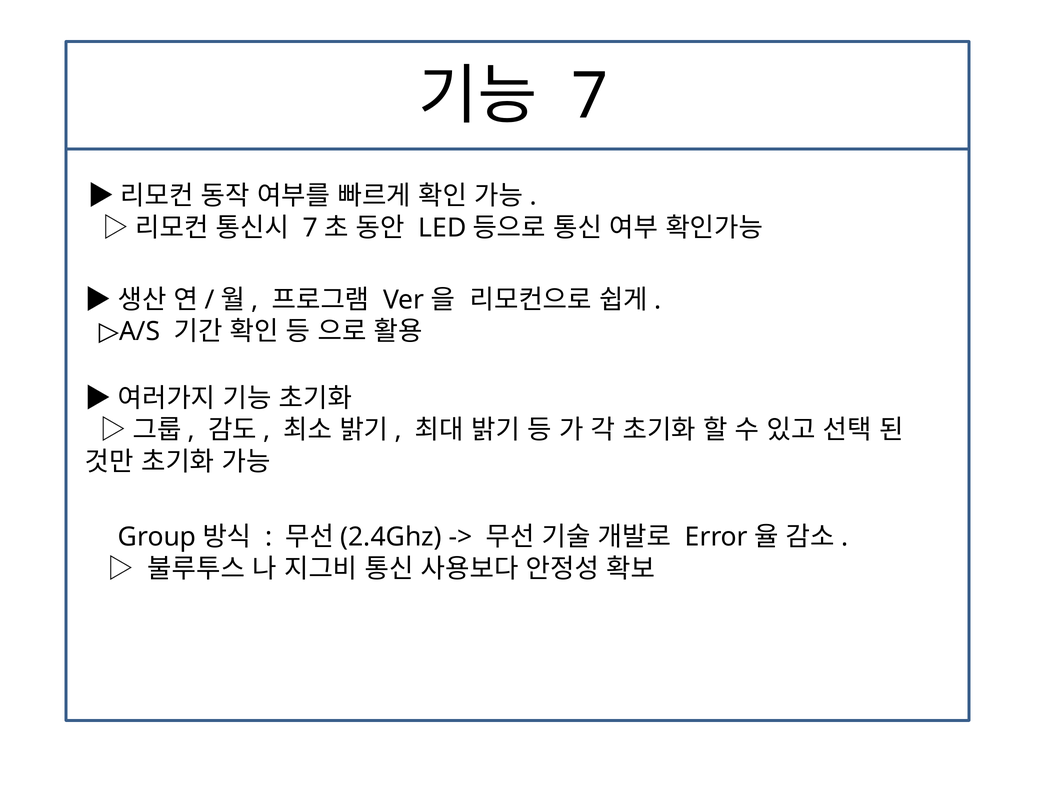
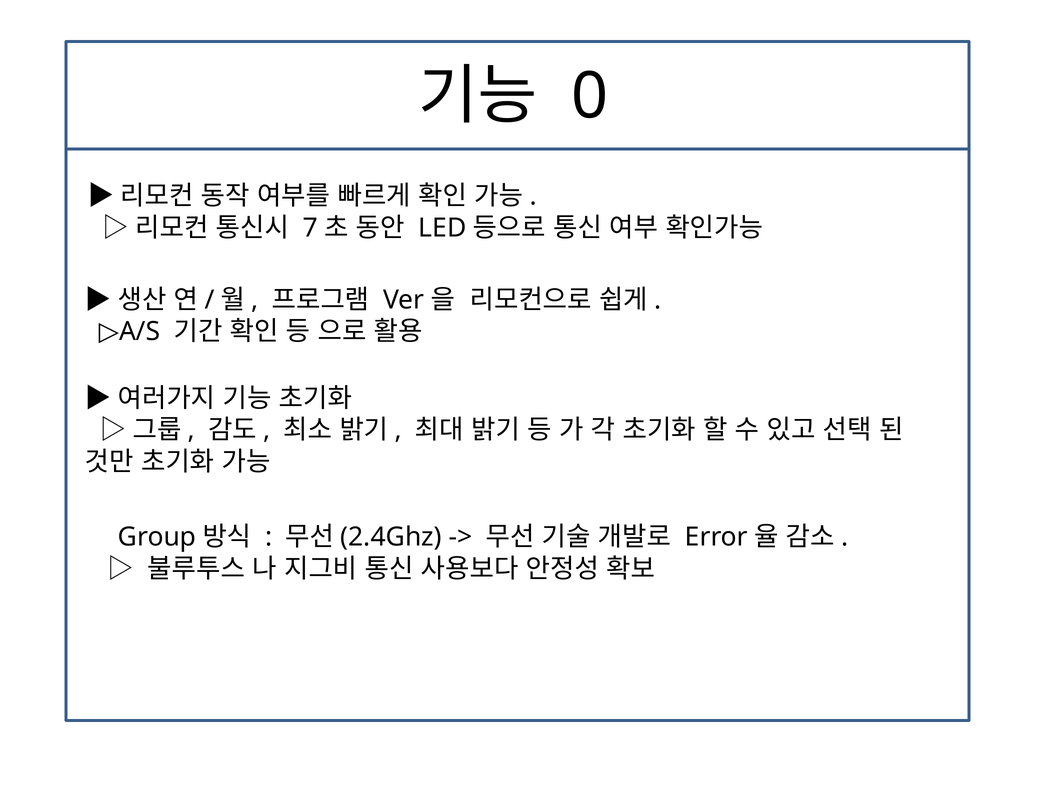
7: 7 -> 0
